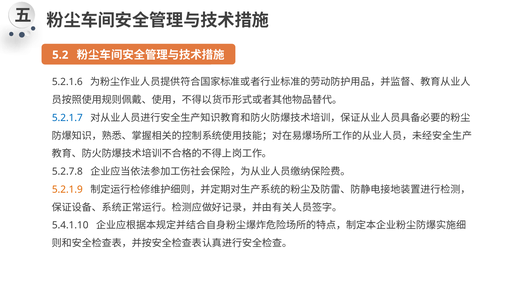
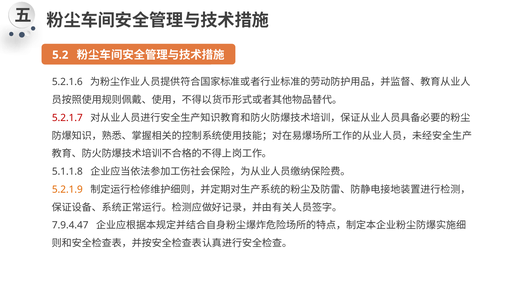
5.2.1.7 colour: blue -> red
5.2.7.8: 5.2.7.8 -> 5.1.1.8
5.4.1.10: 5.4.1.10 -> 7.9.4.47
